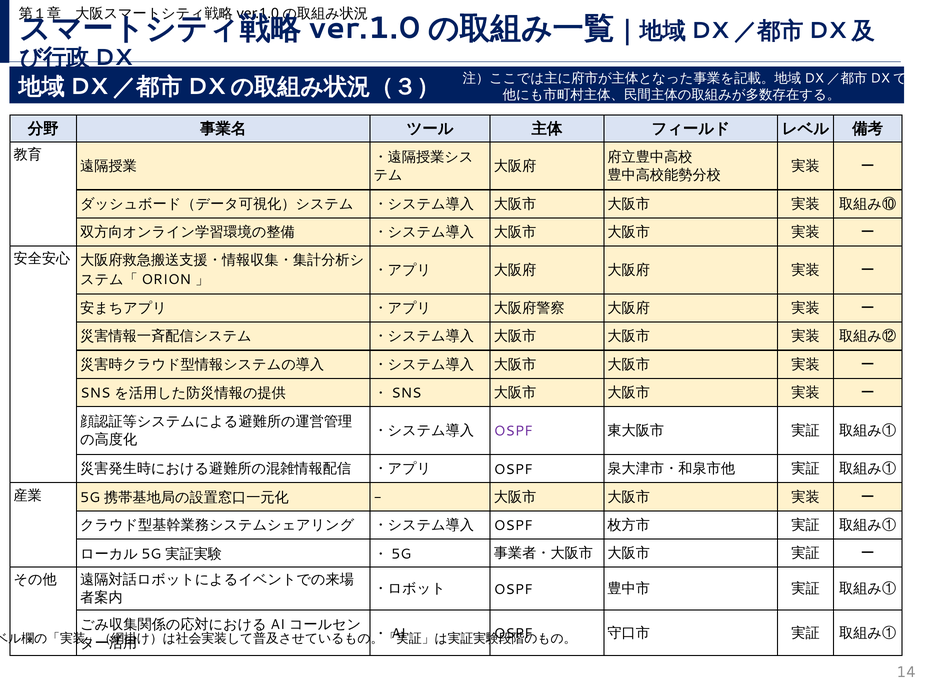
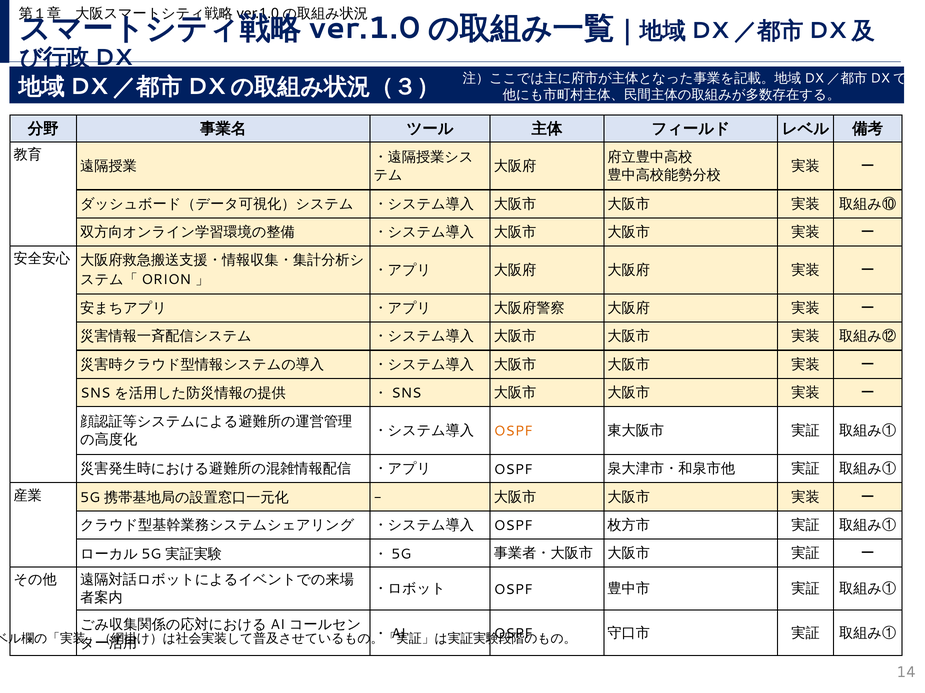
OSPF at (513, 432) colour: purple -> orange
